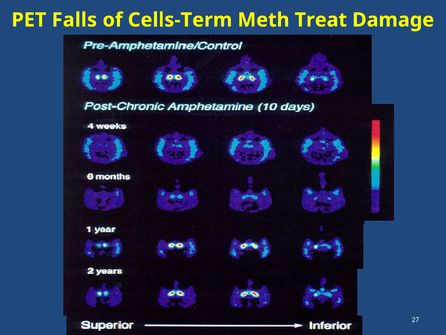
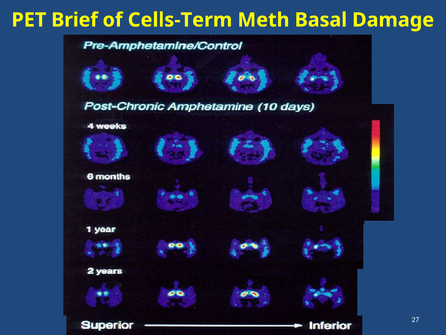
Falls: Falls -> Brief
Treat: Treat -> Basal
